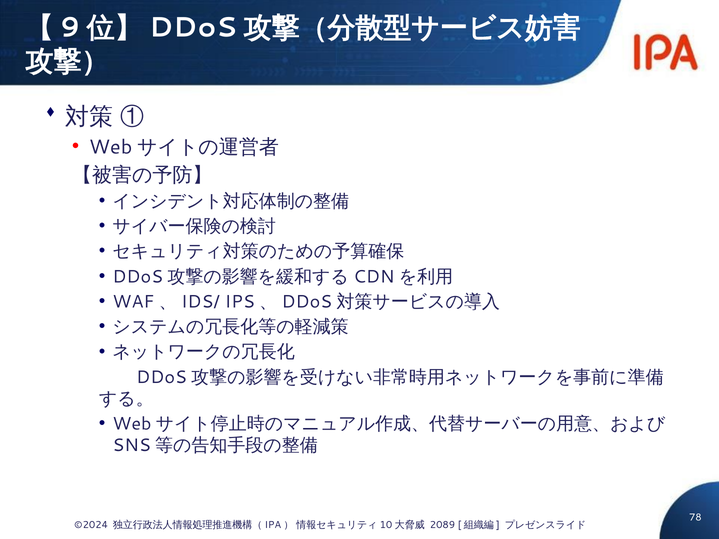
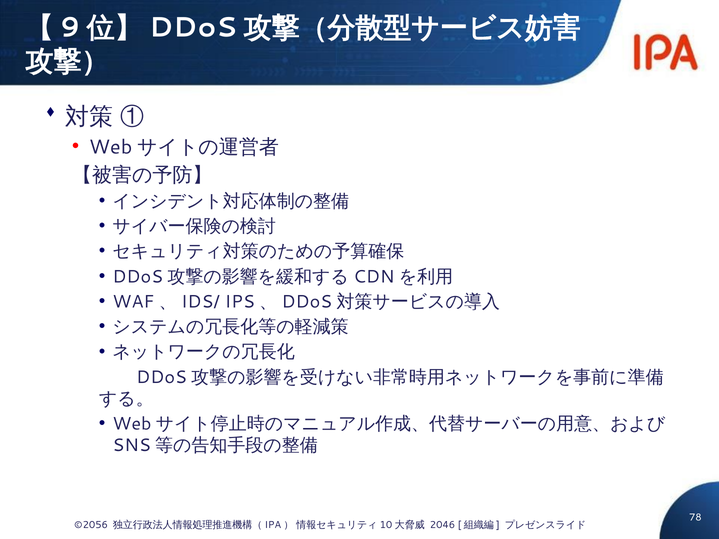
©2024: ©2024 -> ©2056
2089: 2089 -> 2046
